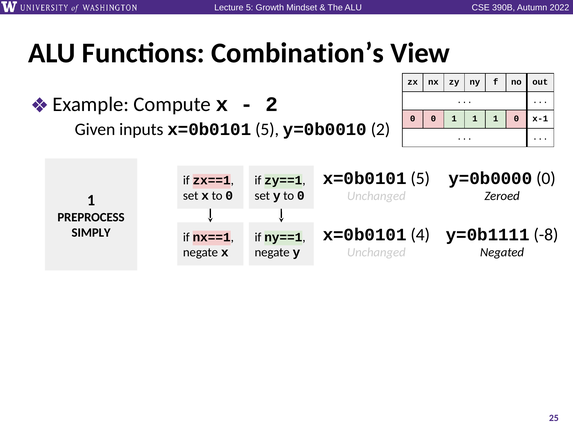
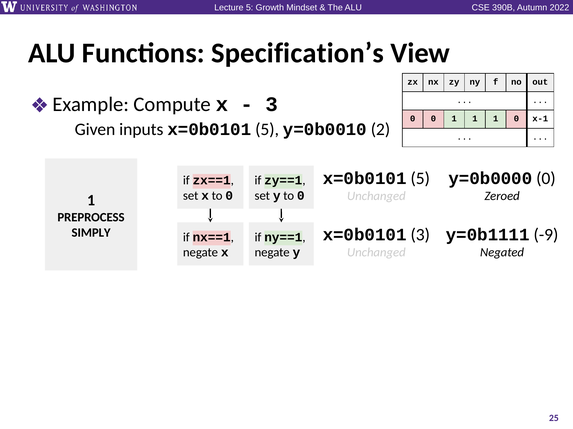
Combination’s: Combination’s -> Specification’s
2 at (272, 105): 2 -> 3
x=0b0101 4: 4 -> 3
-8: -8 -> -9
